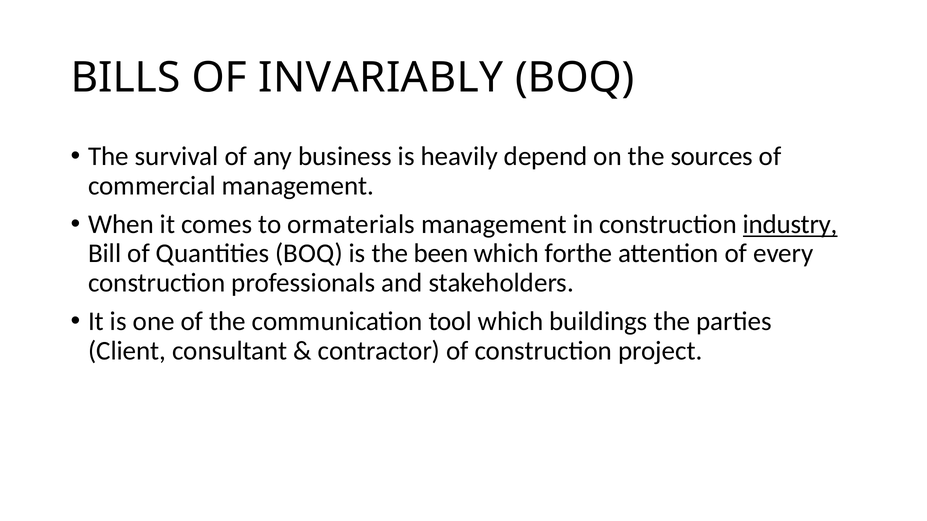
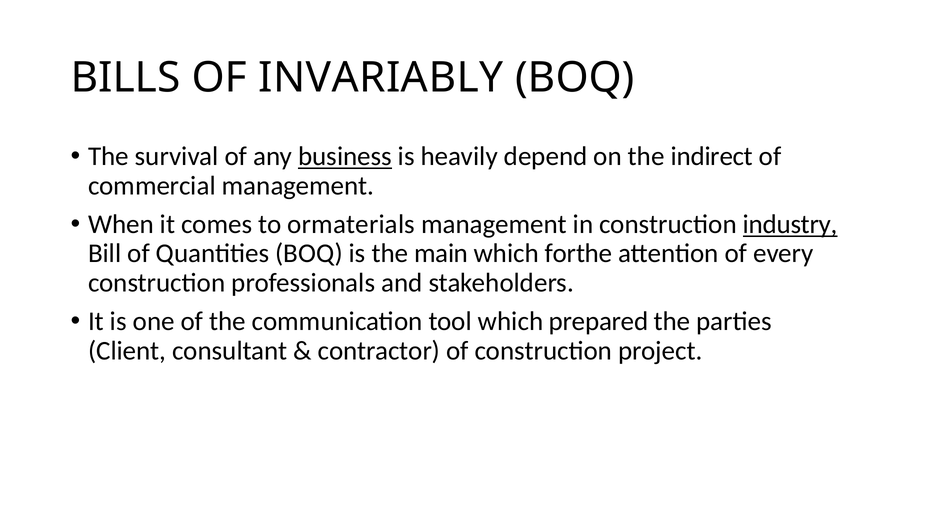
business underline: none -> present
sources: sources -> indirect
been: been -> main
buildings: buildings -> prepared
